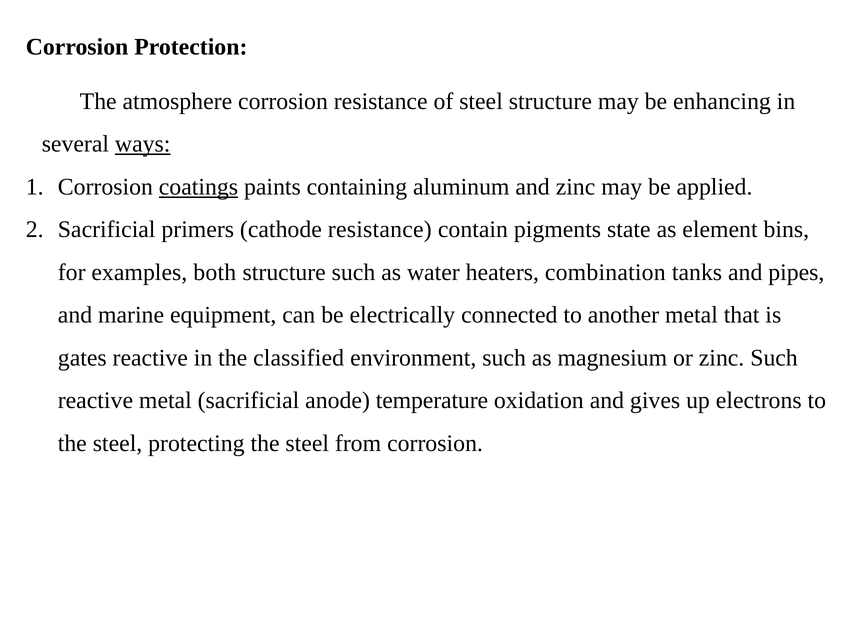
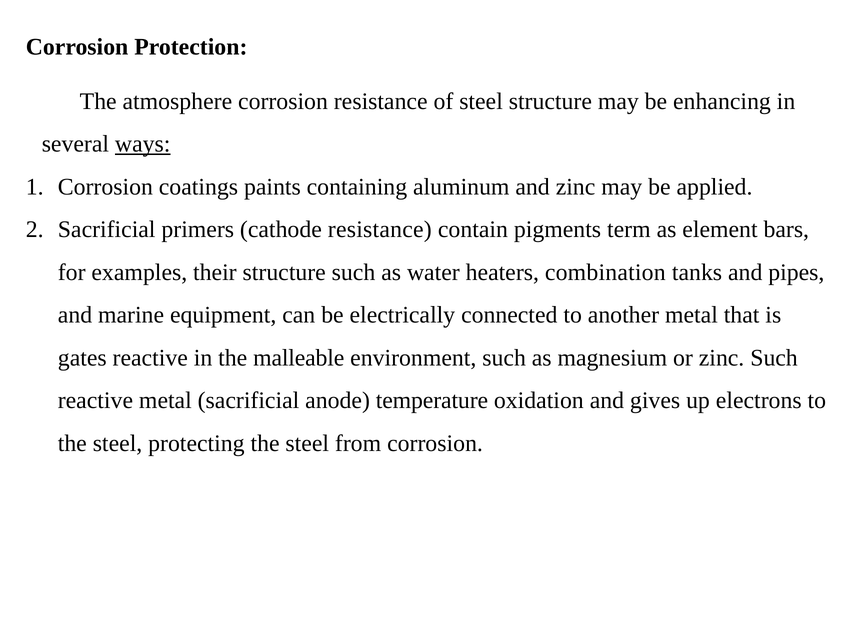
coatings underline: present -> none
state: state -> term
bins: bins -> bars
both: both -> their
classified: classified -> malleable
